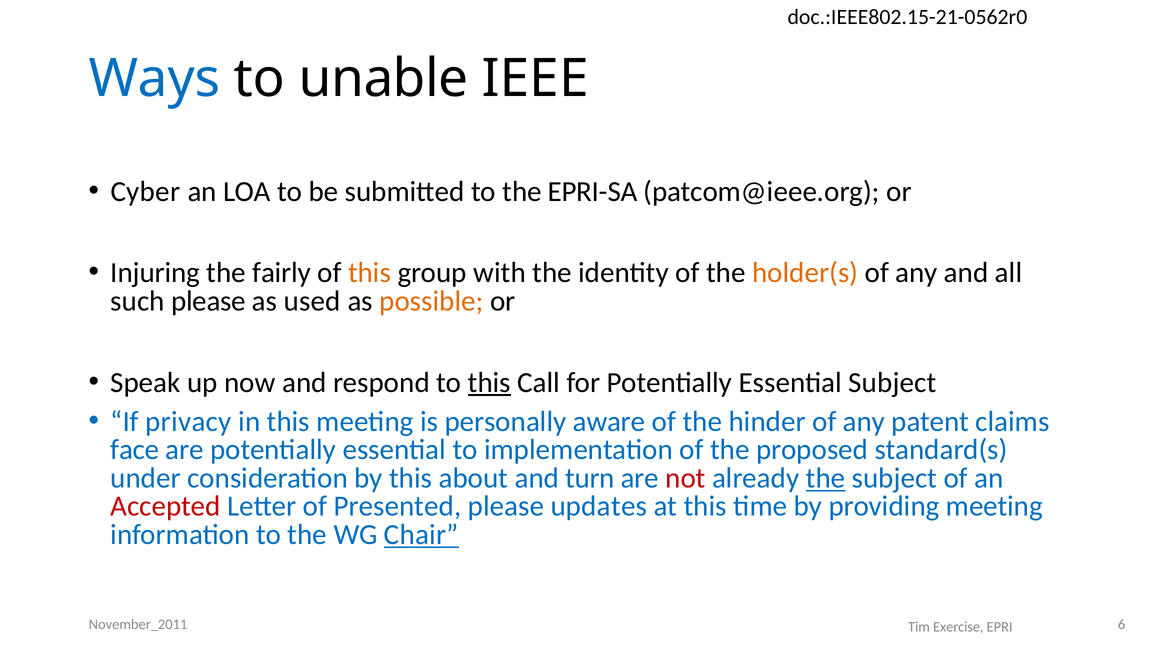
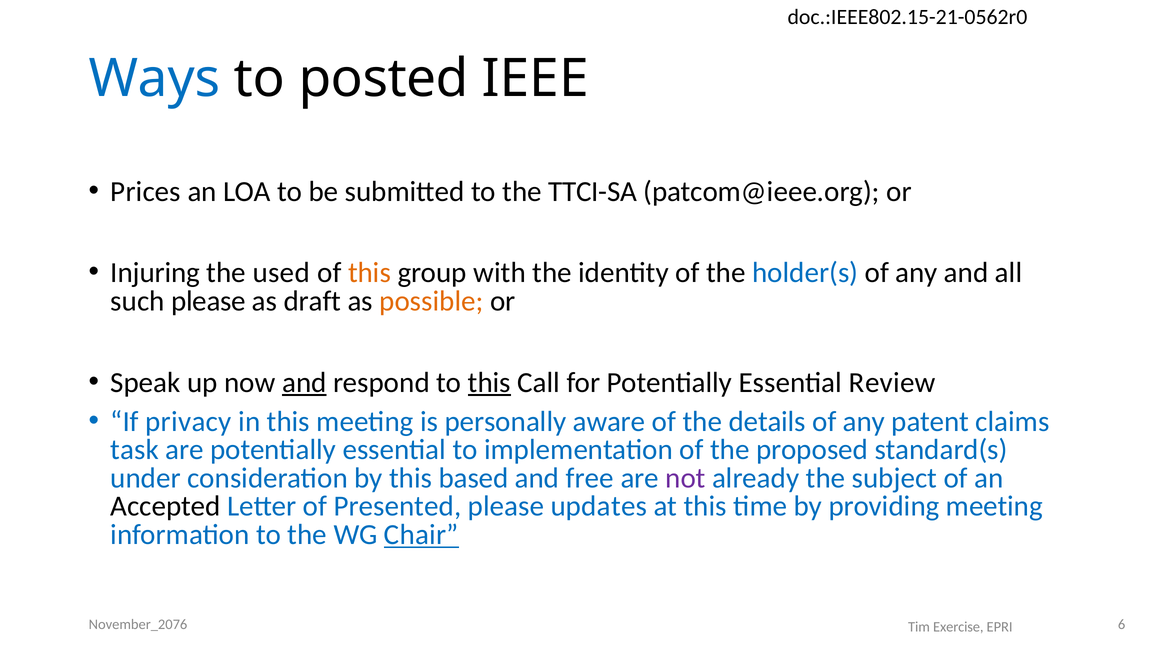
unable: unable -> posted
Cyber: Cyber -> Prices
EPRI-SA: EPRI-SA -> TTCI-SA
fairly: fairly -> used
holder(s colour: orange -> blue
used: used -> draft
and at (304, 383) underline: none -> present
Essential Subject: Subject -> Review
hinder: hinder -> details
face: face -> task
about: about -> based
turn: turn -> free
not colour: red -> purple
the at (826, 478) underline: present -> none
Accepted colour: red -> black
November_2011: November_2011 -> November_2076
